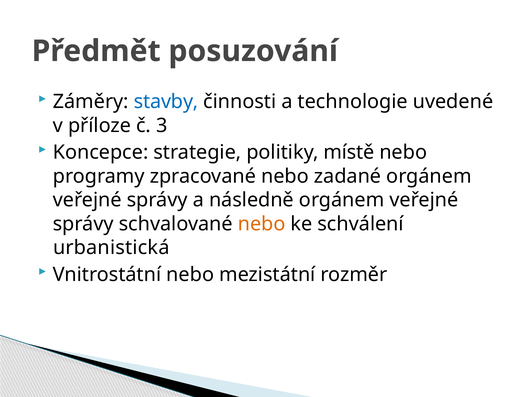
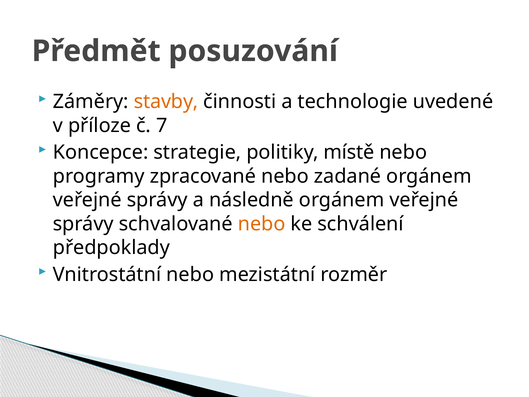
stavby colour: blue -> orange
3: 3 -> 7
urbanistická: urbanistická -> předpoklady
